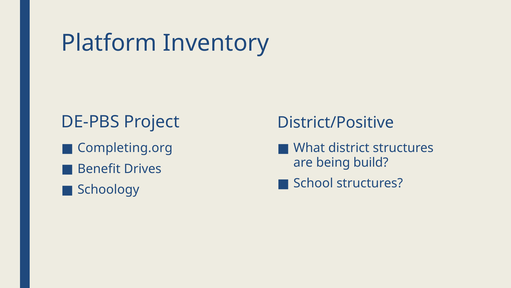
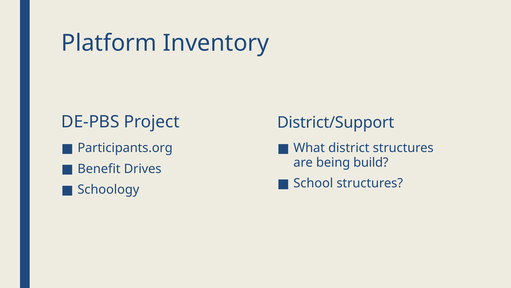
District/Positive: District/Positive -> District/Support
Completing.org: Completing.org -> Participants.org
